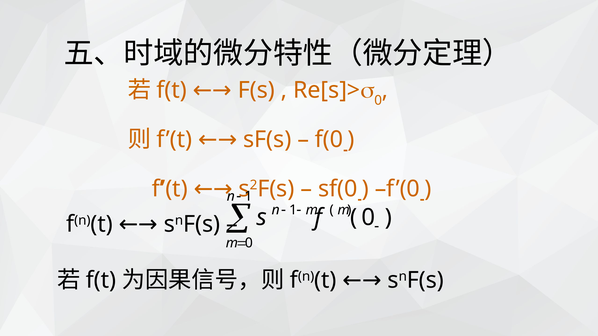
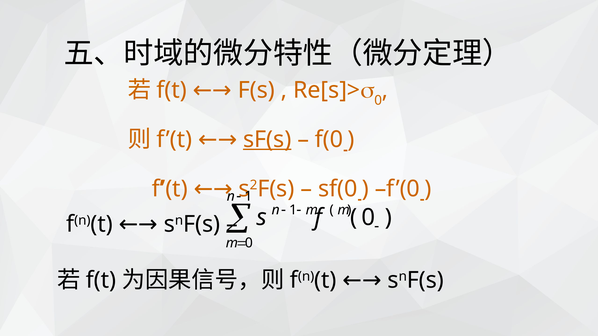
sF(s underline: none -> present
